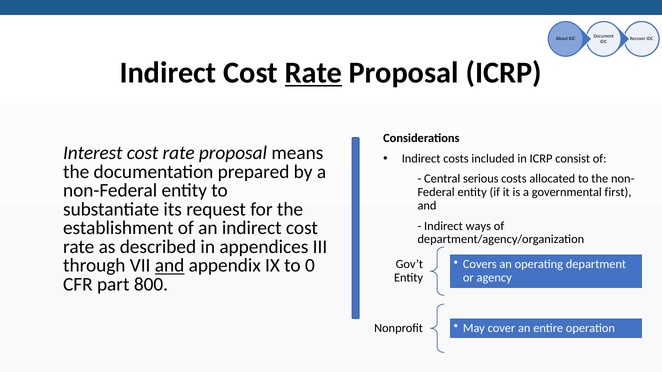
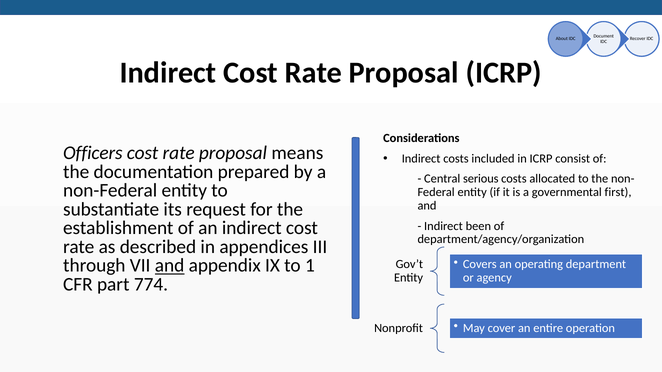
Rate at (313, 73) underline: present -> none
Interest: Interest -> Officers
ways: ways -> been
0: 0 -> 1
800: 800 -> 774
